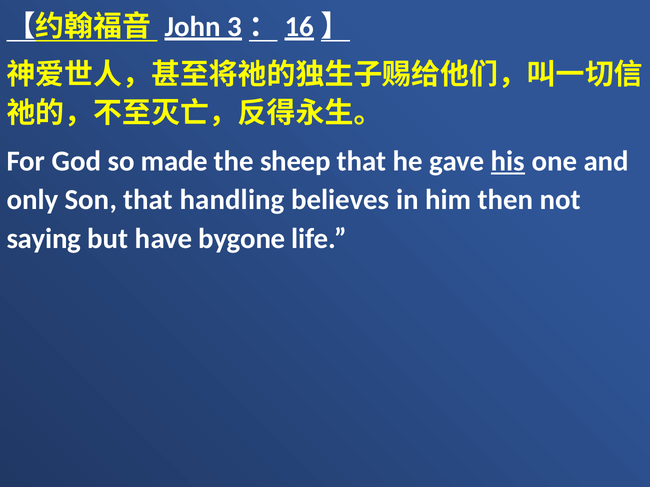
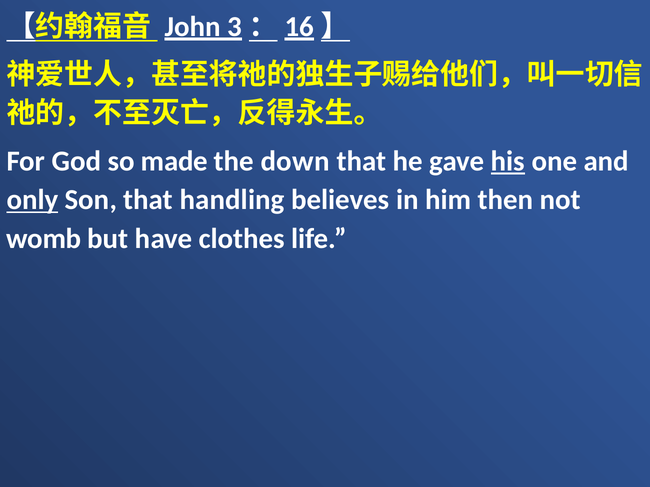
sheep: sheep -> down
only underline: none -> present
saying: saying -> womb
bygone: bygone -> clothes
